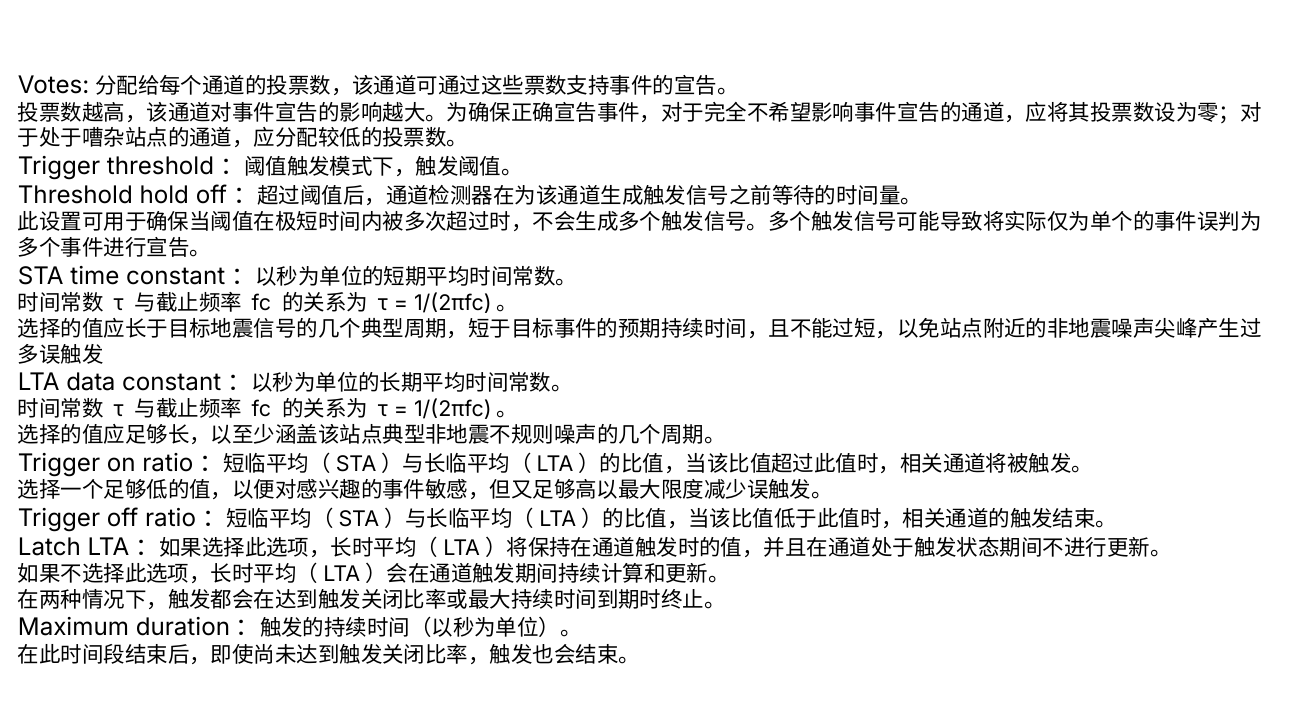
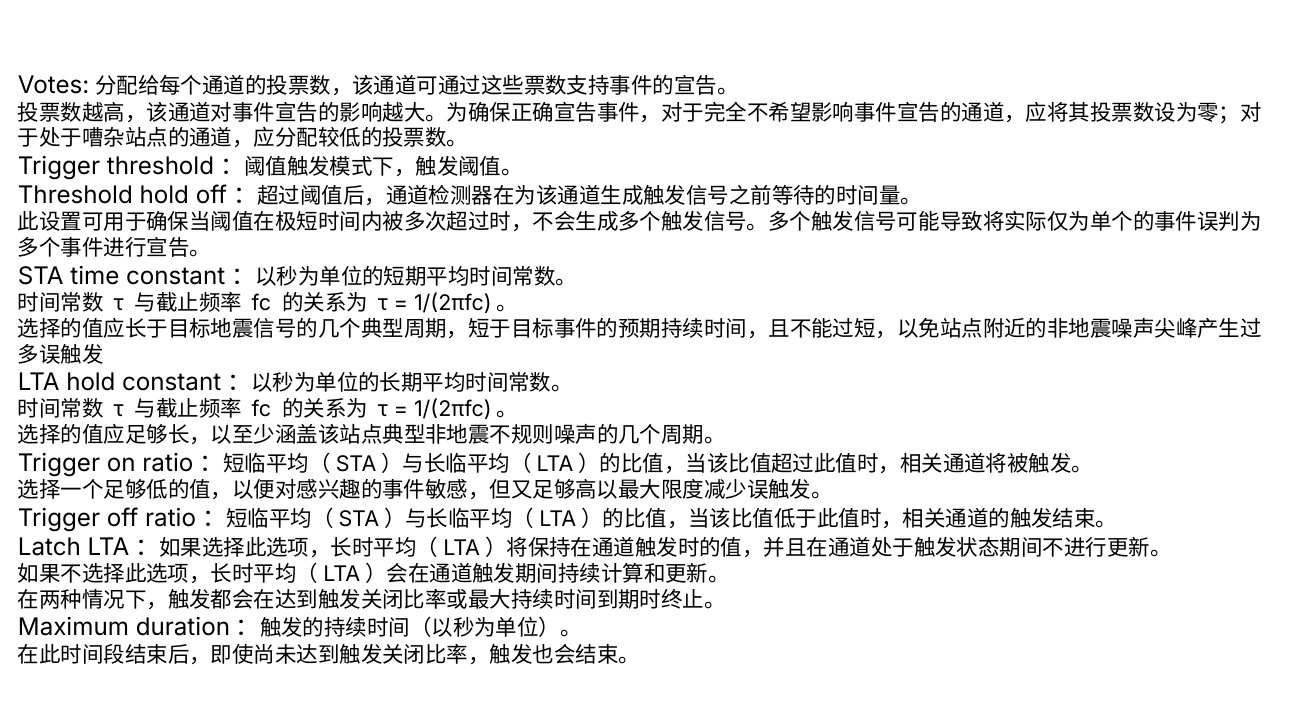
LTA data: data -> hold
